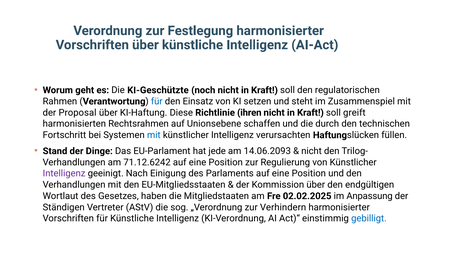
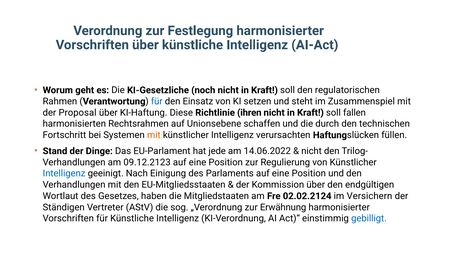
KI-Geschützte: KI-Geschützte -> KI-Gesetzliche
greift: greift -> fallen
mit at (154, 135) colour: blue -> orange
14.06.2093: 14.06.2093 -> 14.06.2022
71.12.6242: 71.12.6242 -> 09.12.2123
Intelligenz at (64, 174) colour: purple -> blue
02.02.2025: 02.02.2025 -> 02.02.2124
Anpassung: Anpassung -> Versichern
Verhindern: Verhindern -> Erwähnung
